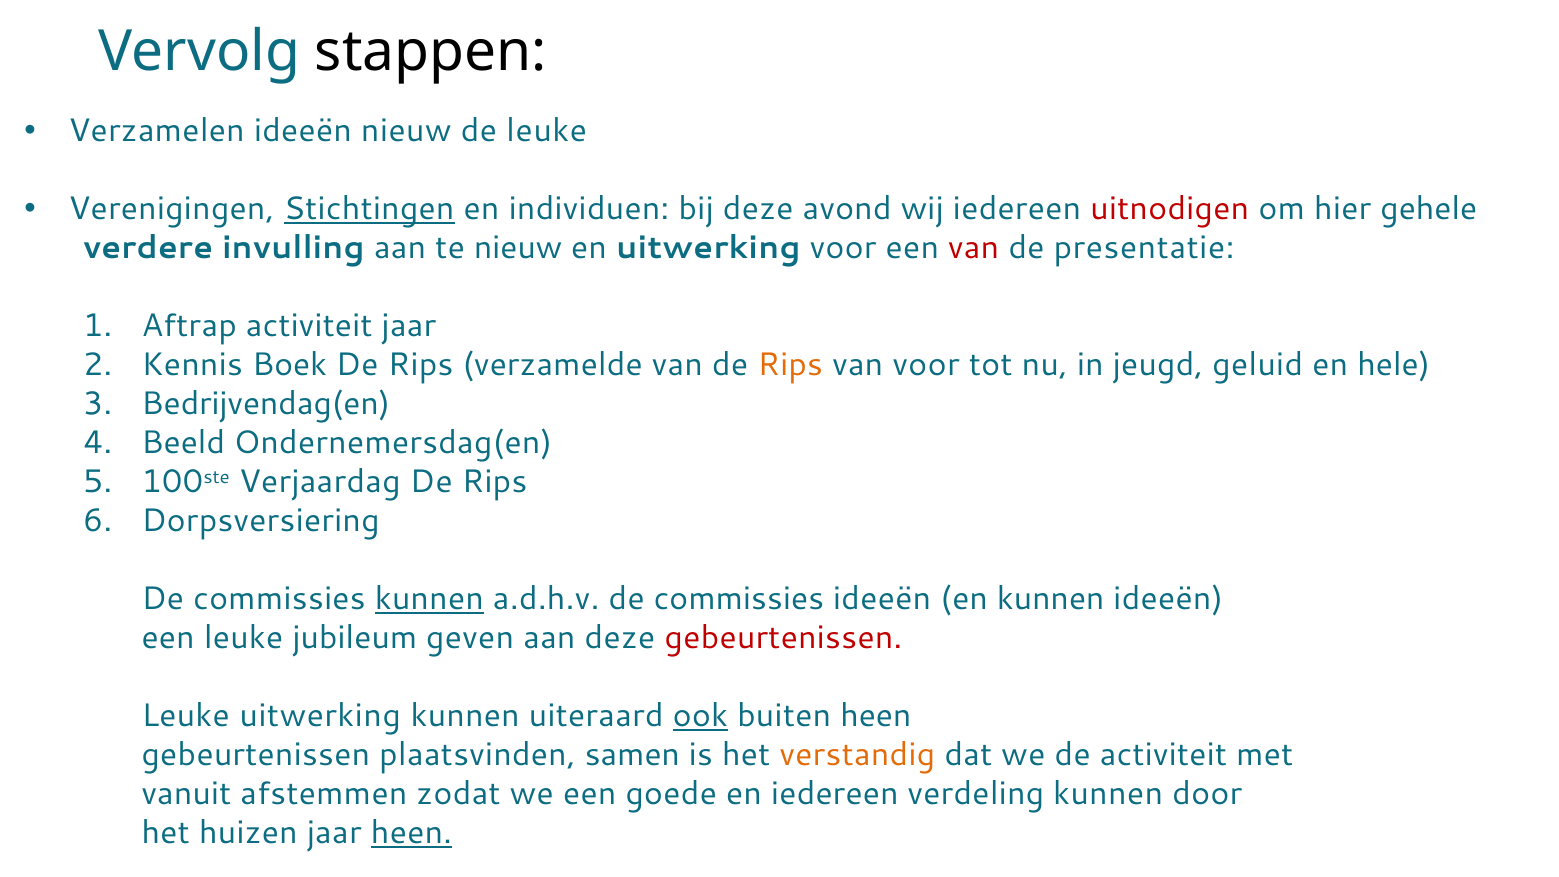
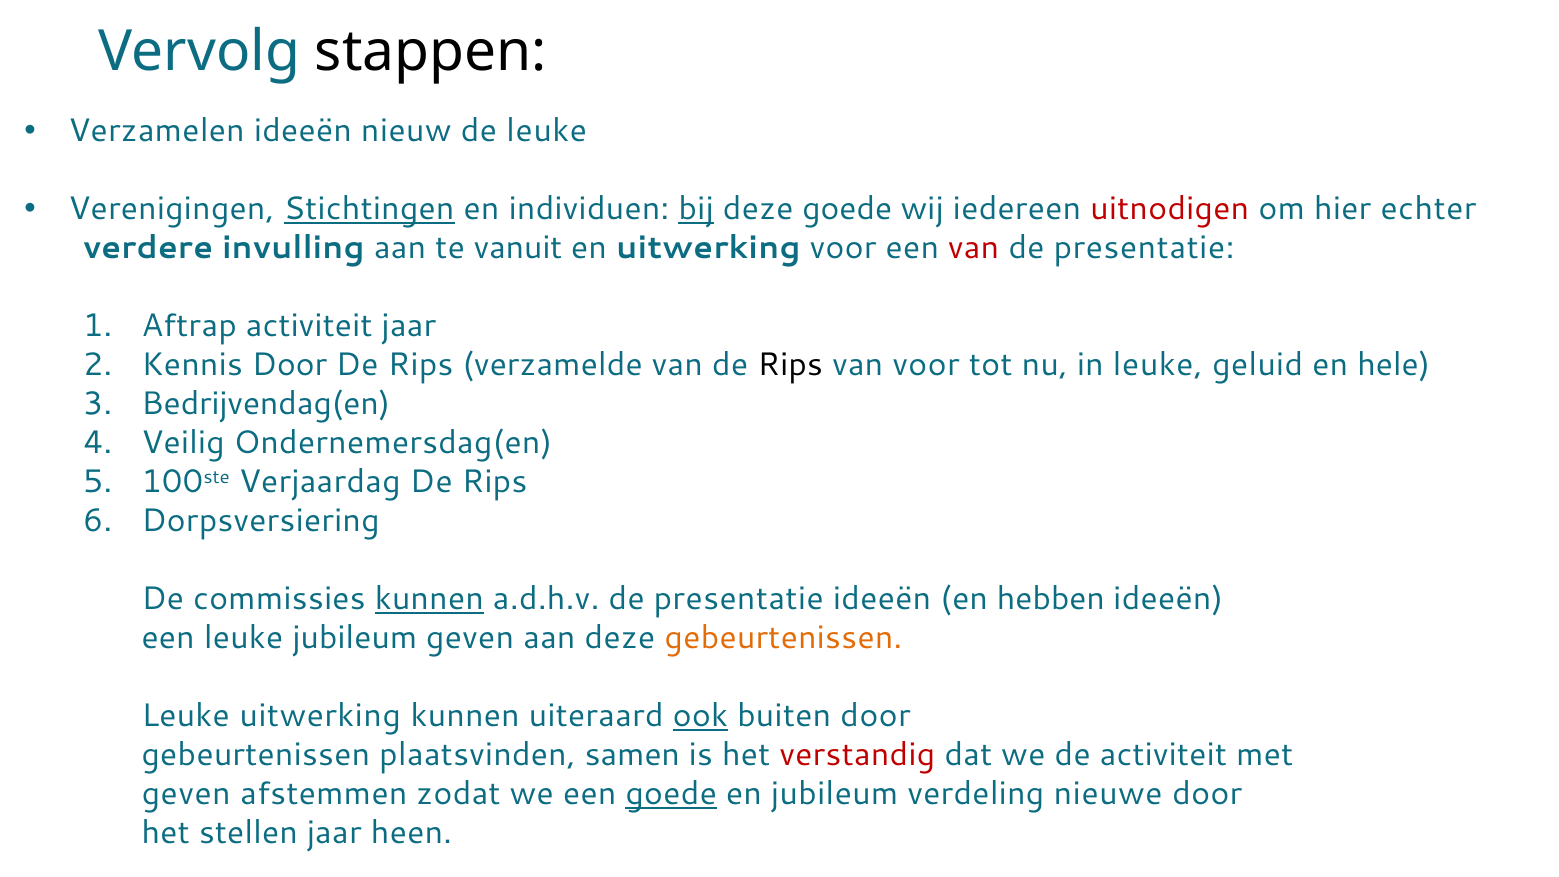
bij underline: none -> present
deze avond: avond -> goede
gehele: gehele -> echter
te nieuw: nieuw -> vanuit
Kennis Boek: Boek -> Door
Rips at (790, 365) colour: orange -> black
in jeugd: jeugd -> leuke
Beeld: Beeld -> Veilig
a.d.h.v de commissies: commissies -> presentatie
en kunnen: kunnen -> hebben
gebeurtenissen at (783, 638) colour: red -> orange
buiten heen: heen -> door
verstandig colour: orange -> red
vanuit at (186, 794): vanuit -> geven
goede at (671, 794) underline: none -> present
en iedereen: iedereen -> jubileum
verdeling kunnen: kunnen -> nieuwe
huizen: huizen -> stellen
heen at (411, 833) underline: present -> none
